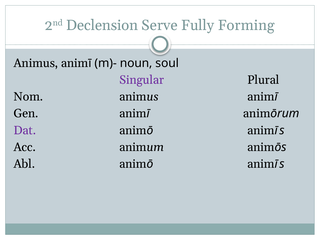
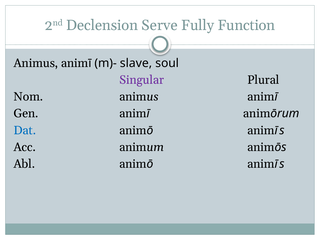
Forming: Forming -> Function
noun: noun -> slave
Dat colour: purple -> blue
